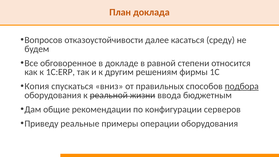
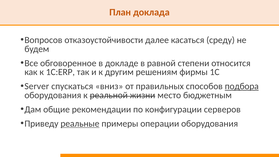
Копия: Копия -> Server
ввода: ввода -> место
реальные underline: none -> present
